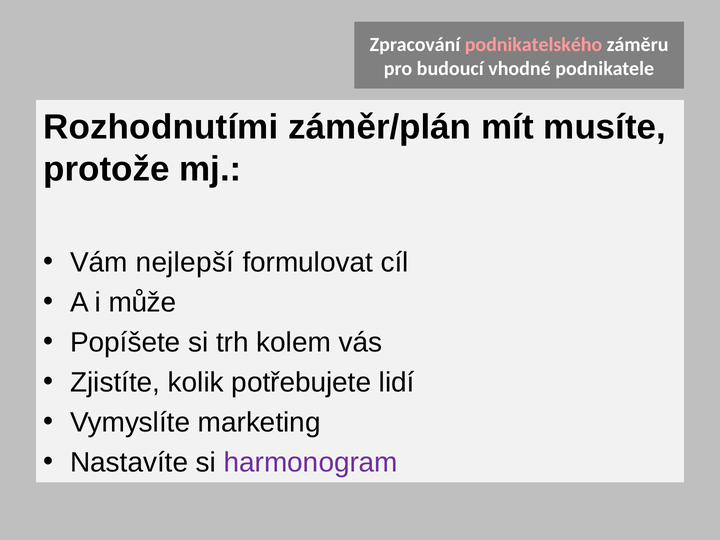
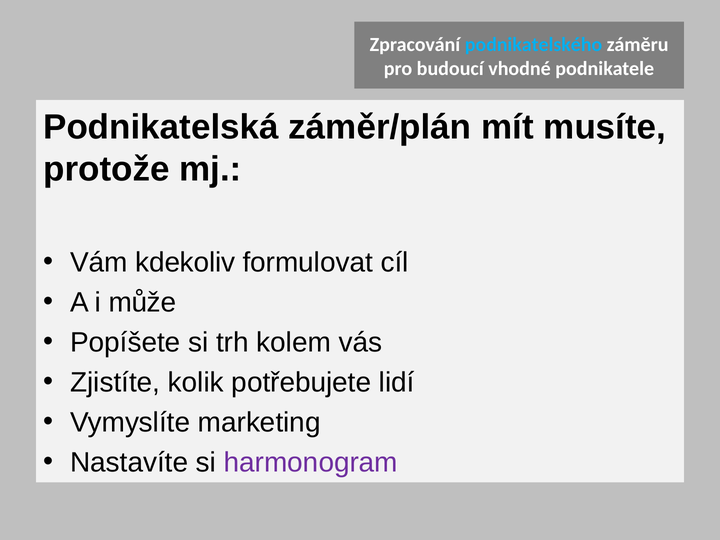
podnikatelského colour: pink -> light blue
Rozhodnutími: Rozhodnutími -> Podnikatelská
nejlepší: nejlepší -> kdekoliv
